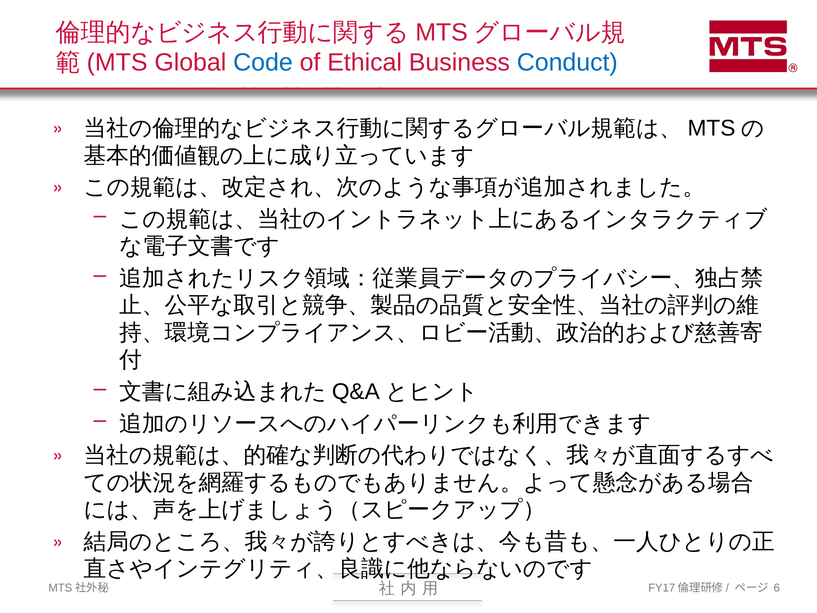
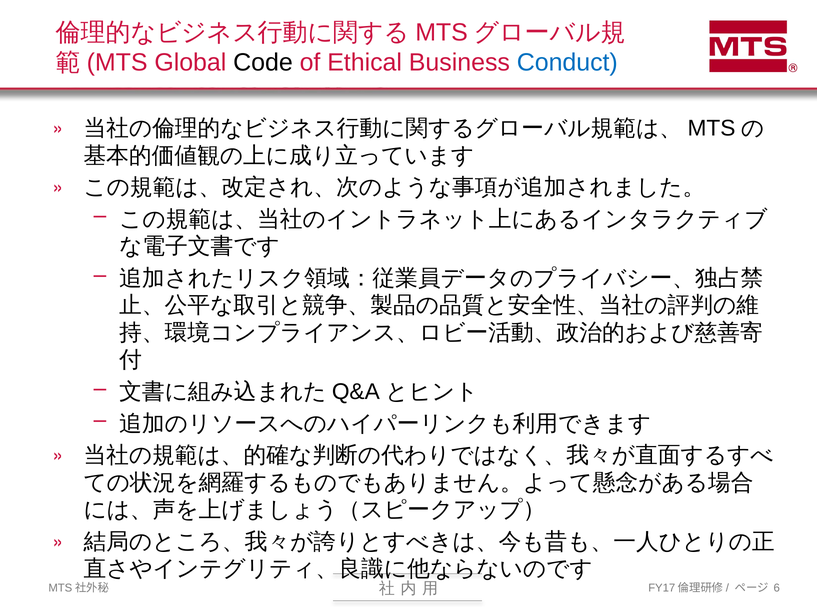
Code colour: blue -> black
